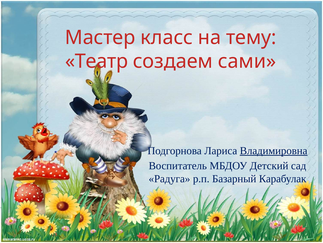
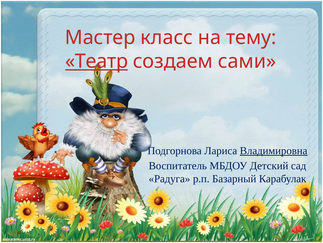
Театр underline: none -> present
